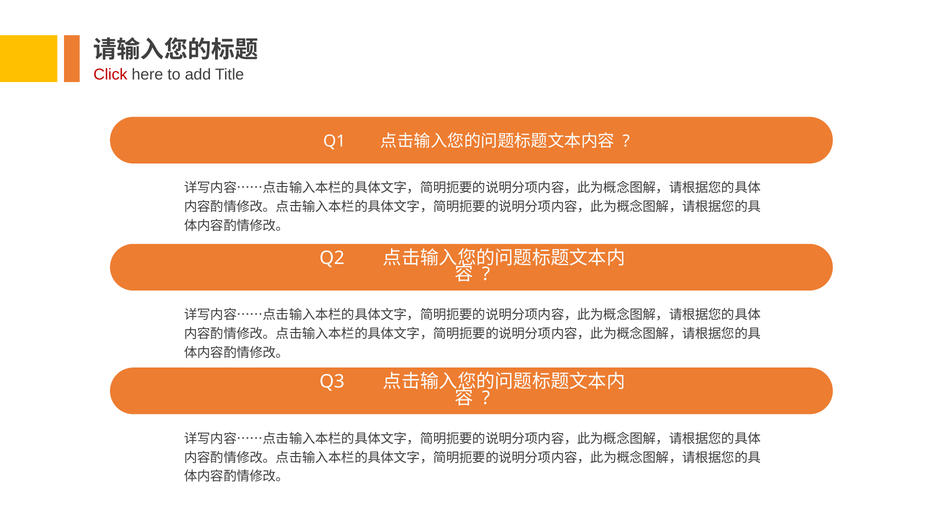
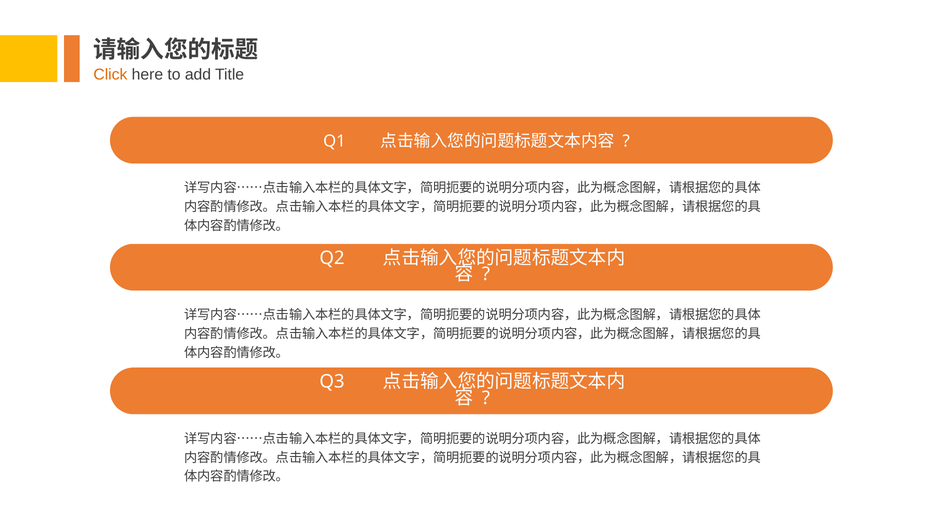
Click colour: red -> orange
